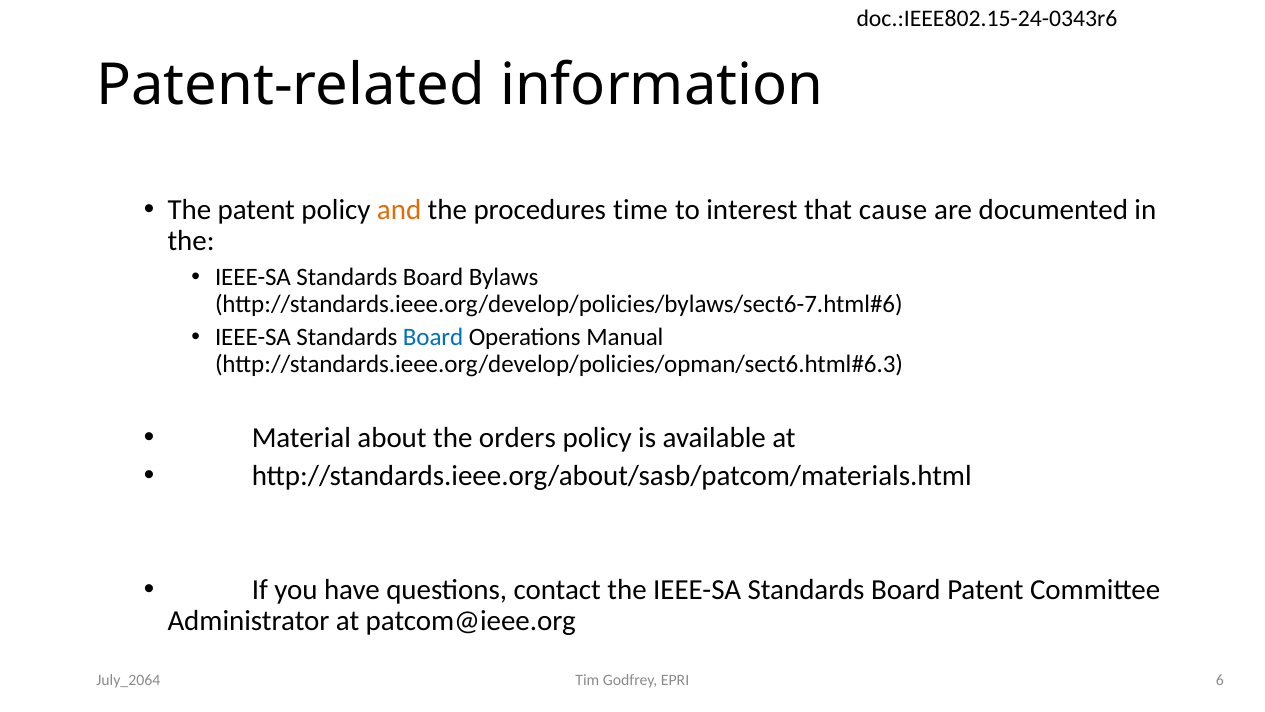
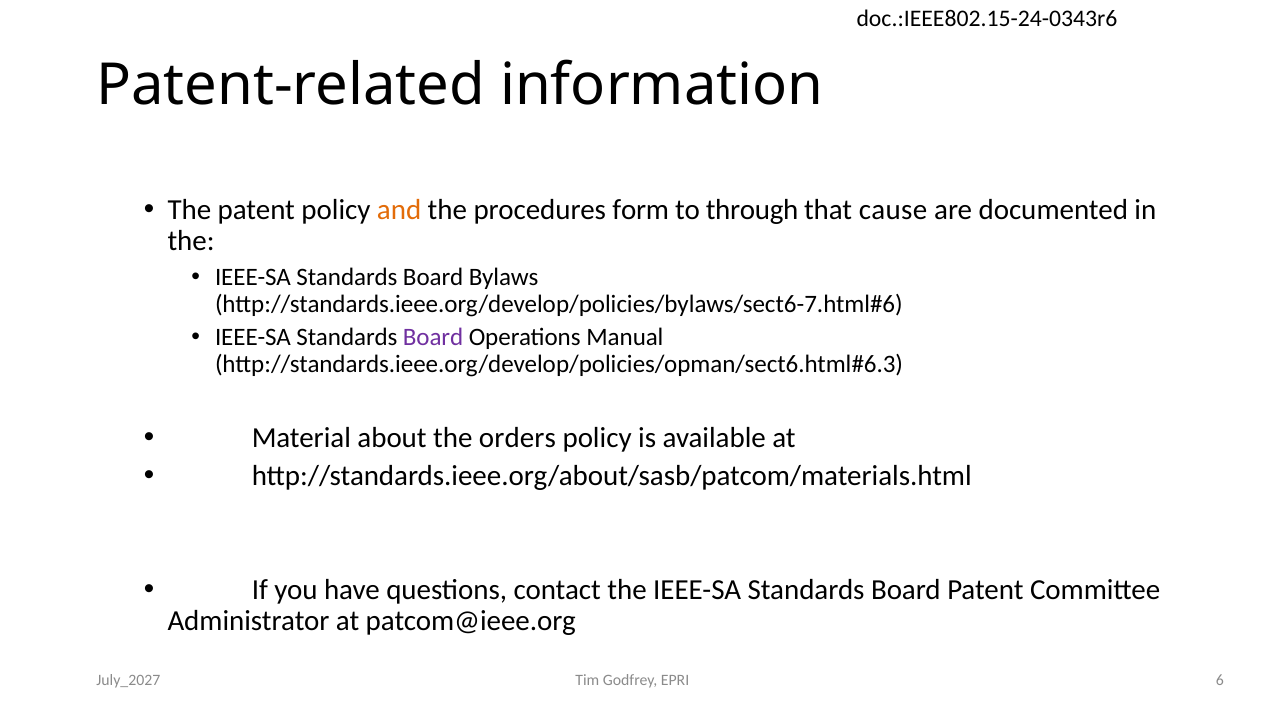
time: time -> form
interest: interest -> through
Board at (433, 337) colour: blue -> purple
July_2064: July_2064 -> July_2027
